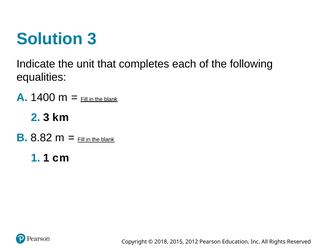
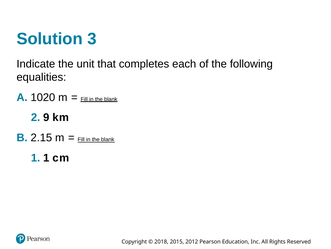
1400: 1400 -> 1020
2 3: 3 -> 9
8.82: 8.82 -> 2.15
